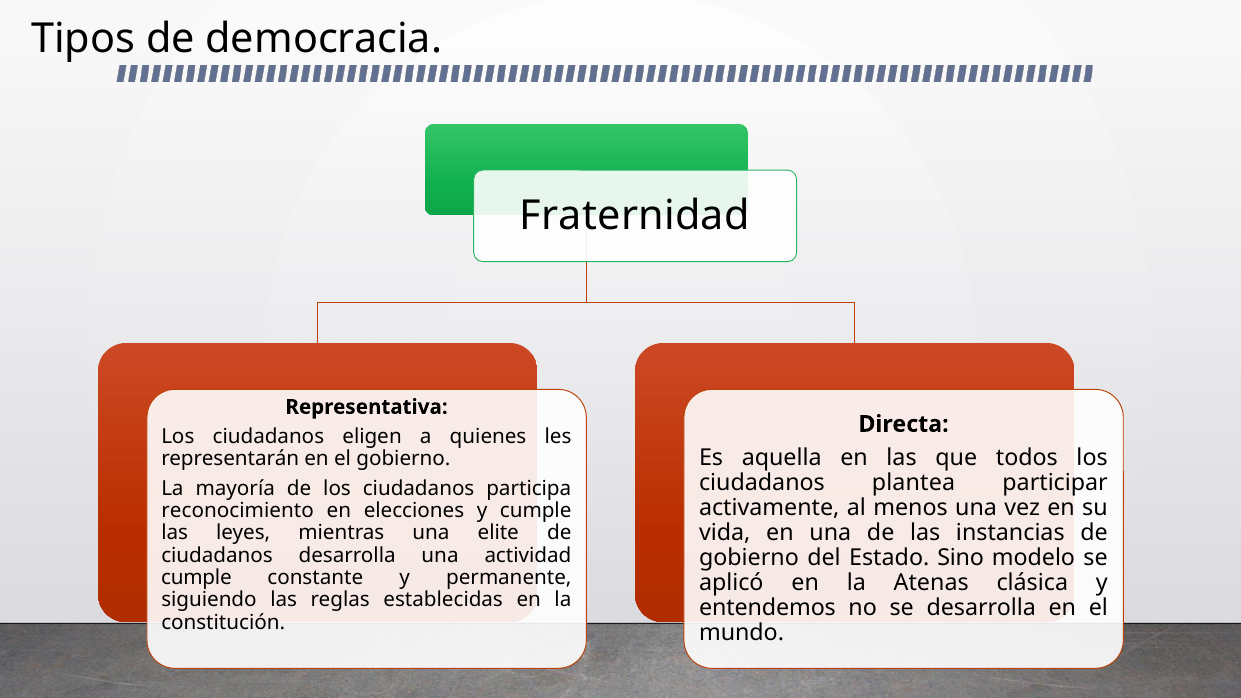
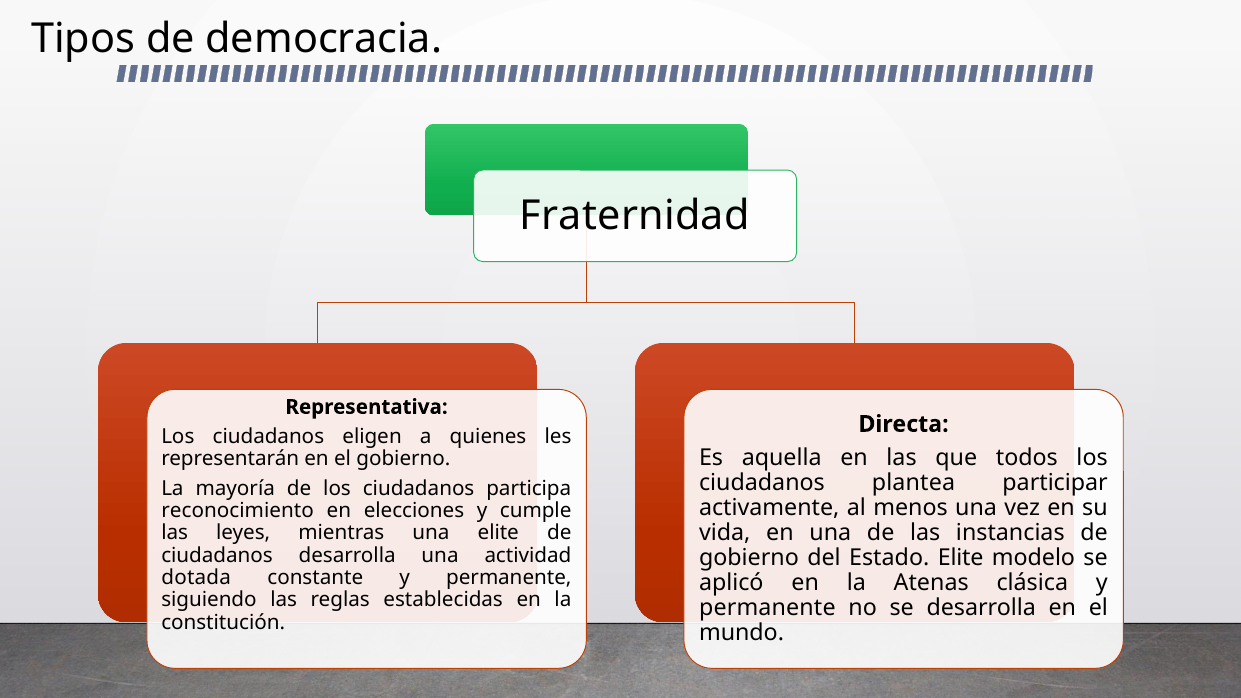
Estado Sino: Sino -> Elite
cumple at (196, 578): cumple -> dotada
entendemos at (767, 608): entendemos -> permanente
